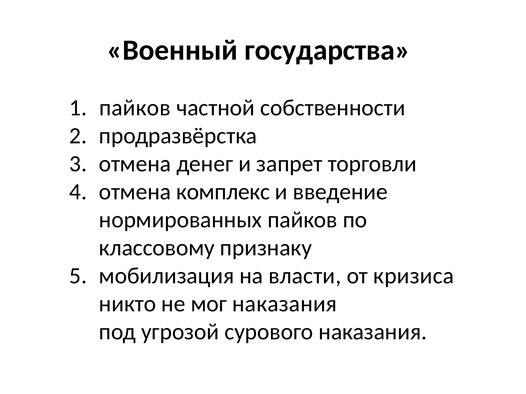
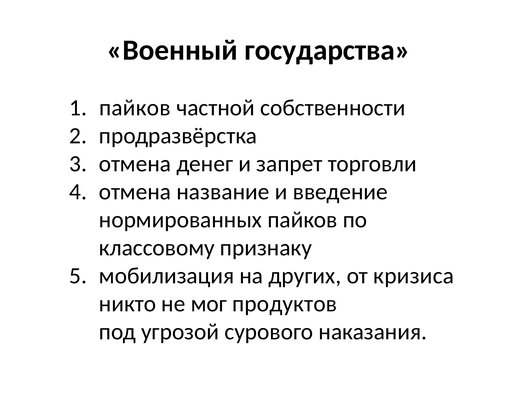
комплекс: комплекс -> название
власти: власти -> других
мог наказания: наказания -> продуктов
